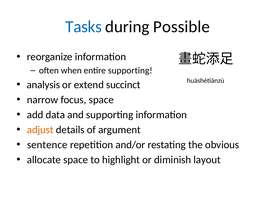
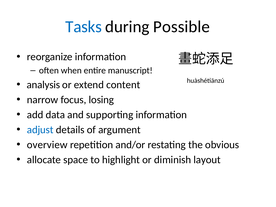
entire supporting: supporting -> manuscript
succinct: succinct -> content
focus space: space -> losing
adjust colour: orange -> blue
sentence: sentence -> overview
